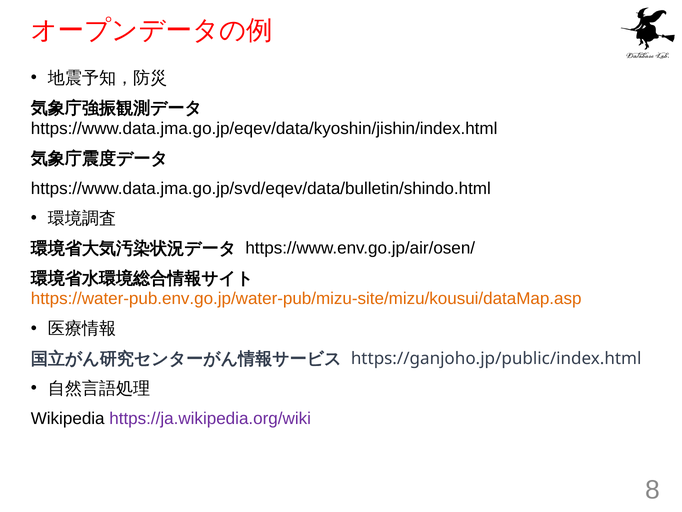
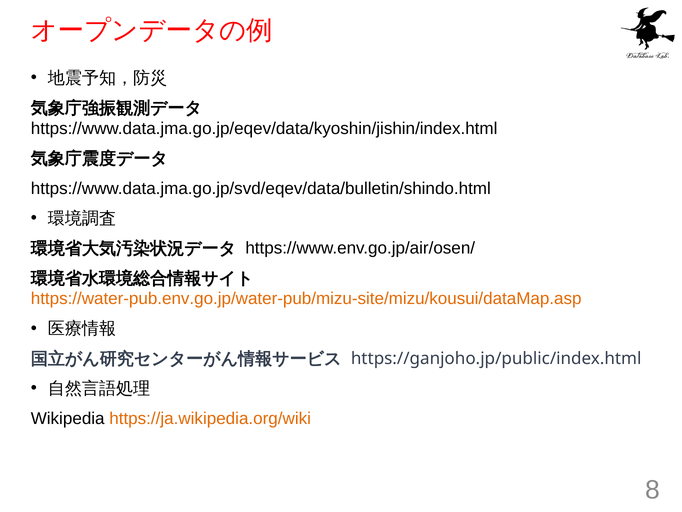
https://ja.wikipedia.org/wiki colour: purple -> orange
